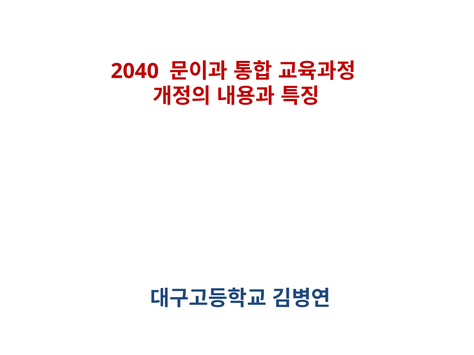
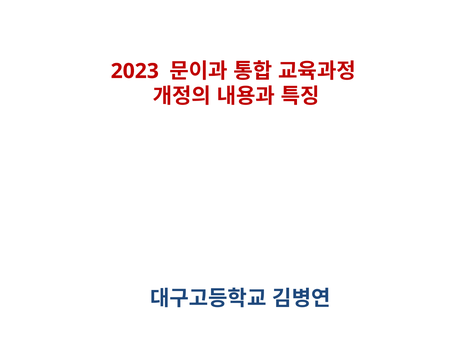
2040: 2040 -> 2023
